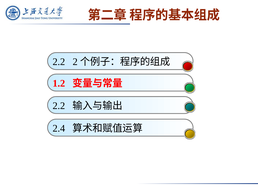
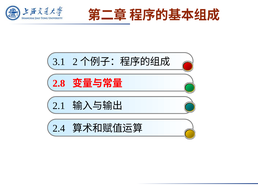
2.2 at (59, 62): 2.2 -> 3.1
1.2: 1.2 -> 2.8
2.2 at (59, 105): 2.2 -> 2.1
